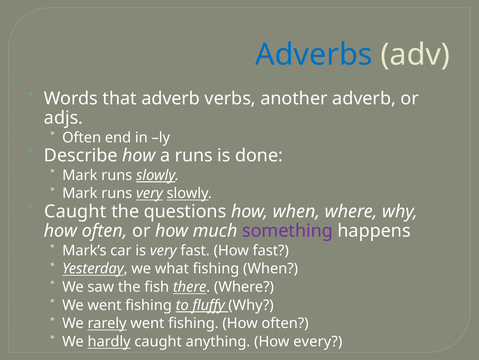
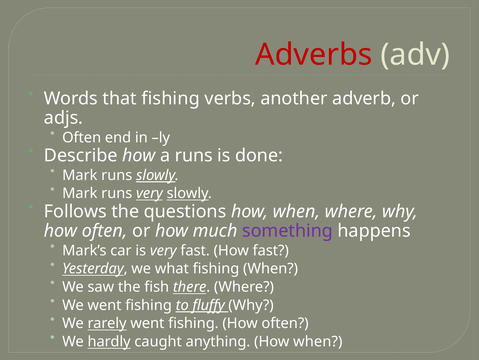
Adverbs colour: blue -> red
that adverb: adverb -> fishing
Caught at (75, 211): Caught -> Follows
anything How every: every -> when
